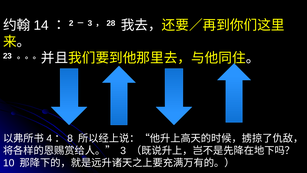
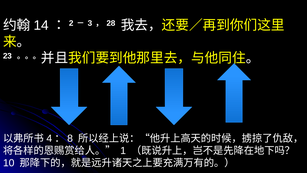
3 at (123, 150): 3 -> 1
